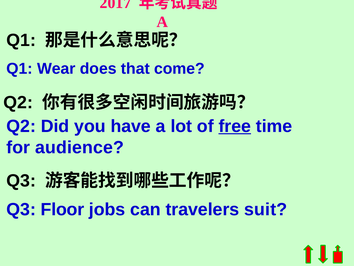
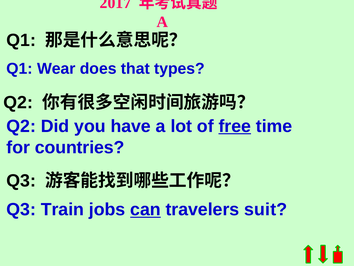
come: come -> types
audience: audience -> countries
Floor: Floor -> Train
can underline: none -> present
